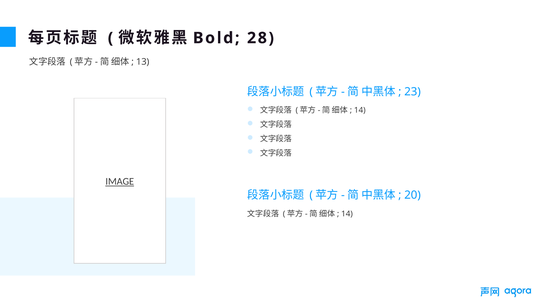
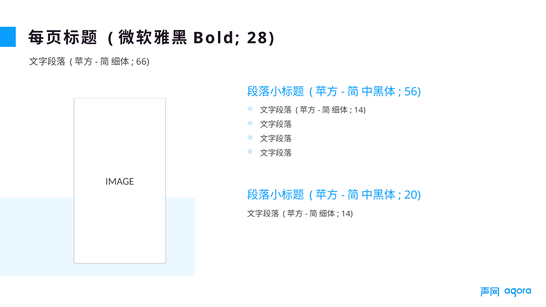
13: 13 -> 66
23: 23 -> 56
IMAGE underline: present -> none
